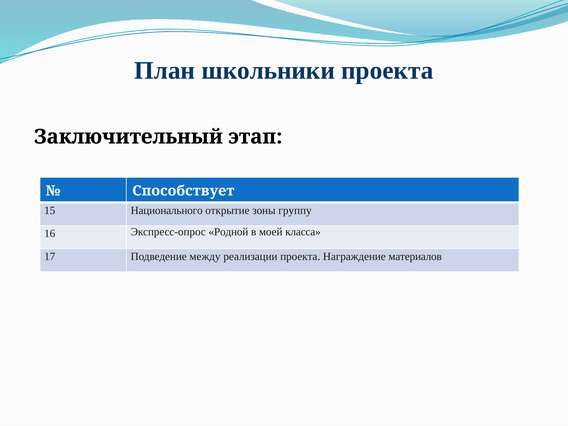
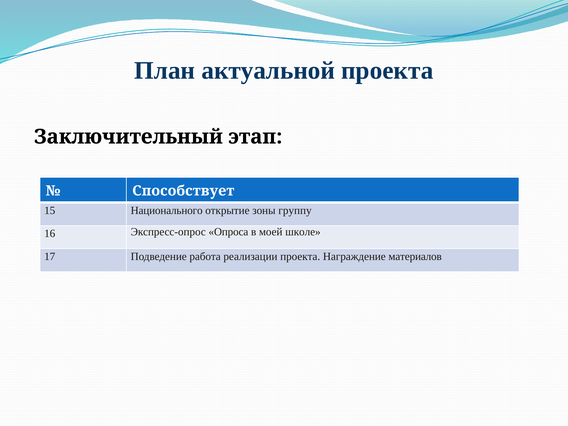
школьники: школьники -> актуальной
Родной: Родной -> Опроса
класса: класса -> школе
между: между -> работа
